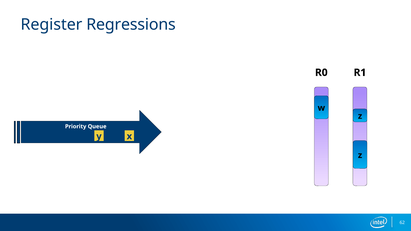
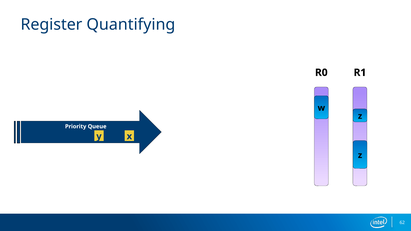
Regressions: Regressions -> Quantifying
